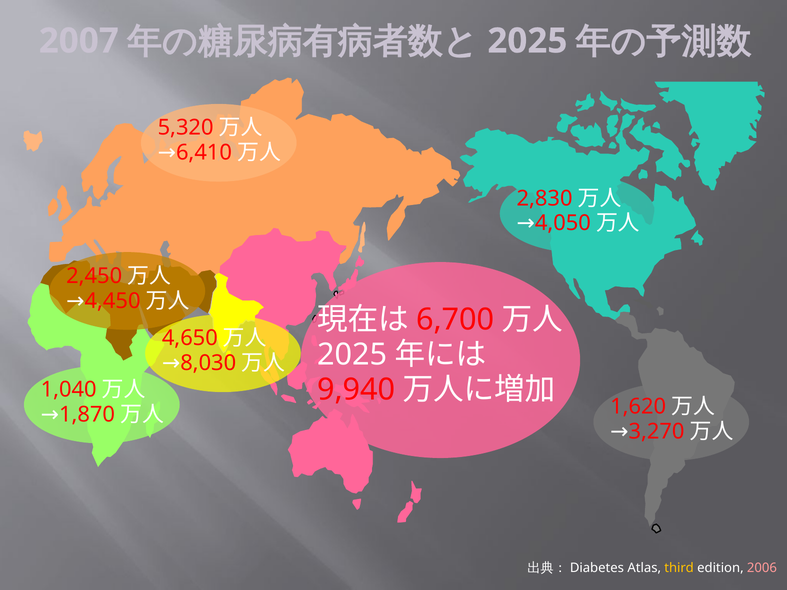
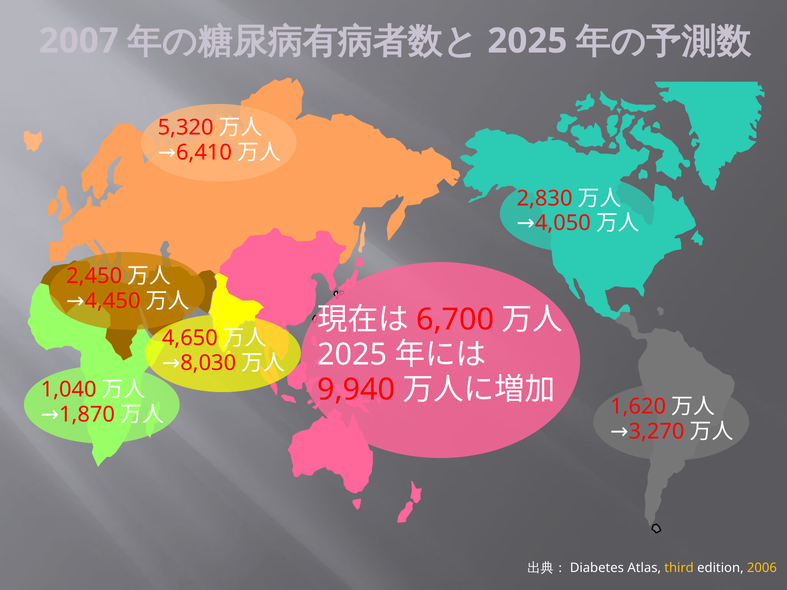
2006 colour: pink -> yellow
